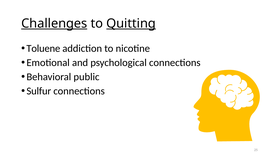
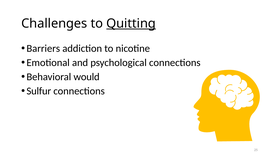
Challenges underline: present -> none
Toluene: Toluene -> Barriers
public: public -> would
